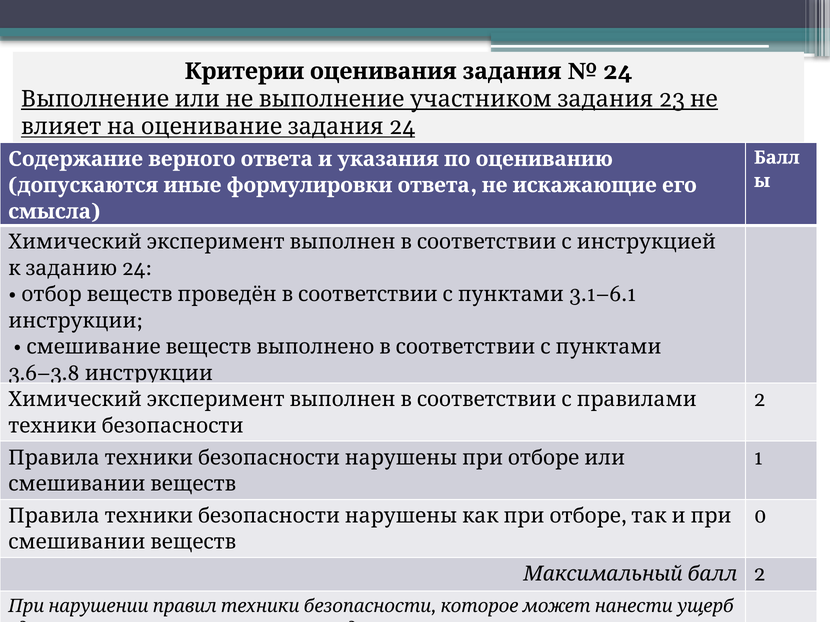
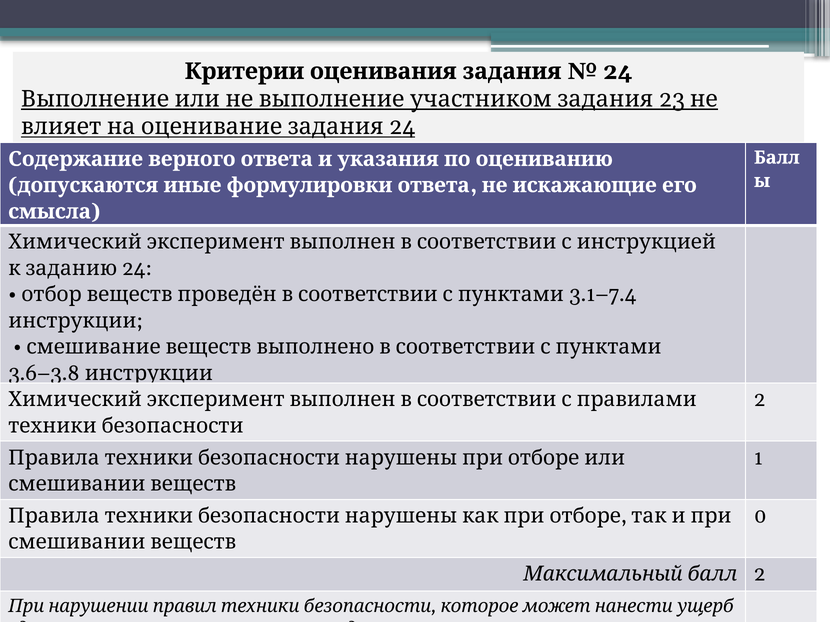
3.1–6.1: 3.1–6.1 -> 3.1–7.4
